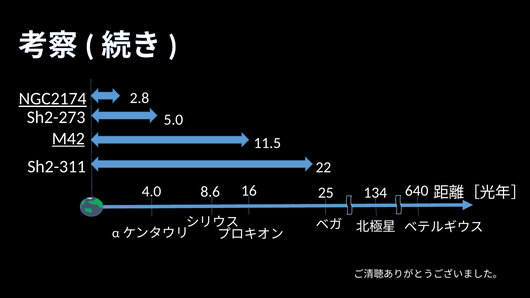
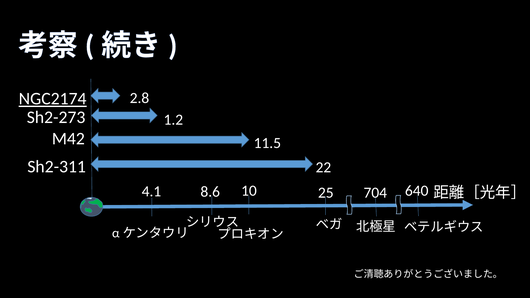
5.0: 5.0 -> 1.2
M42 underline: present -> none
4.0: 4.0 -> 4.1
16: 16 -> 10
134: 134 -> 704
